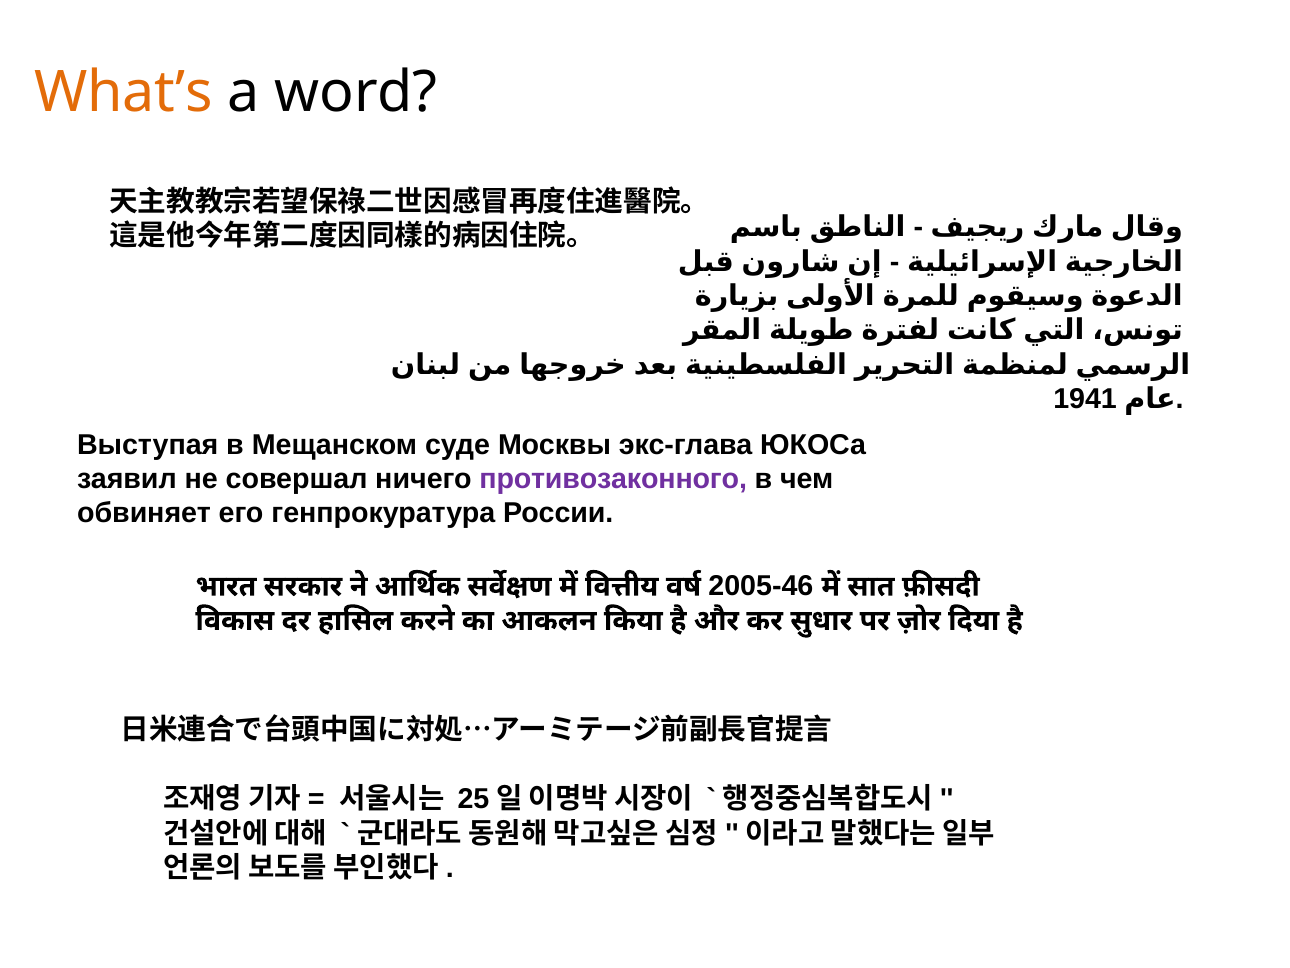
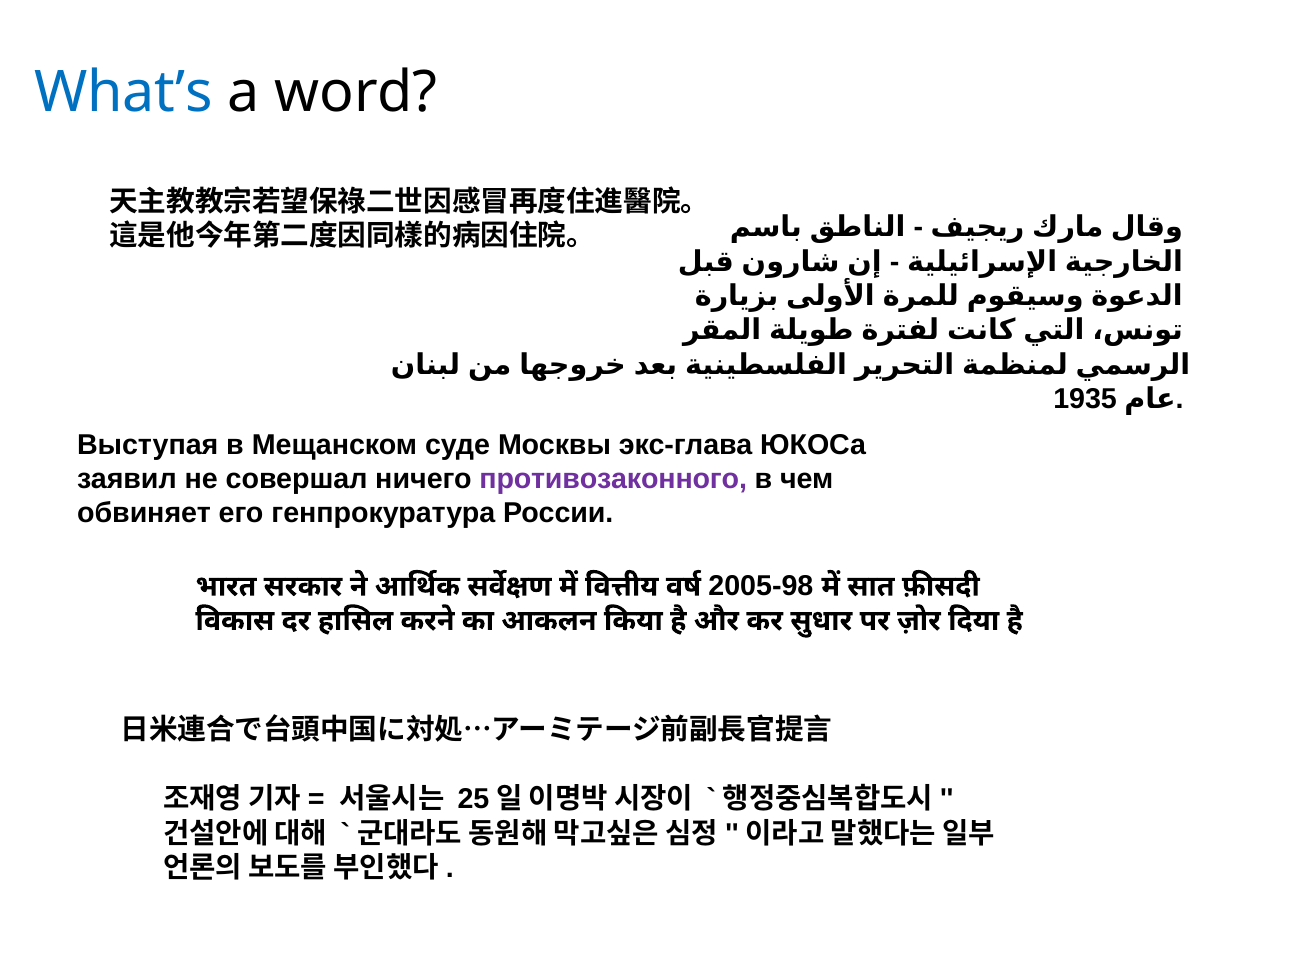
What’s colour: orange -> blue
1941: 1941 -> 1935
2005-46: 2005-46 -> 2005-98
